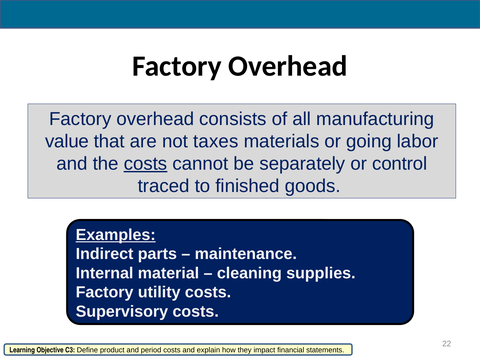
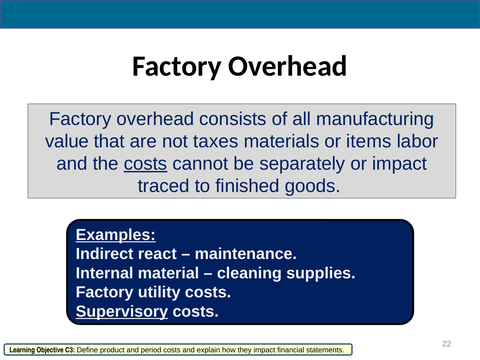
going: going -> items
or control: control -> impact
parts: parts -> react
Supervisory underline: none -> present
